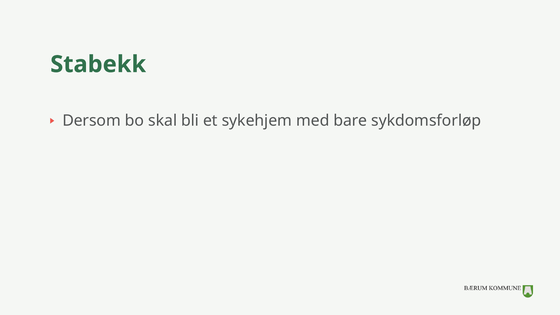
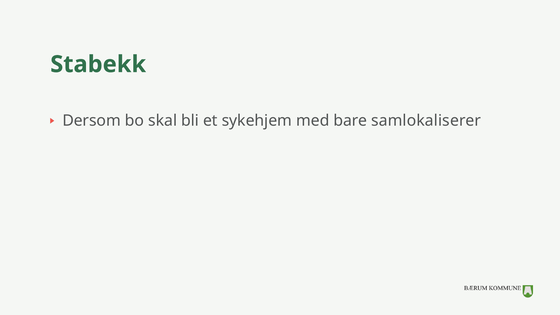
sykdomsforløp: sykdomsforløp -> samlokaliserer
